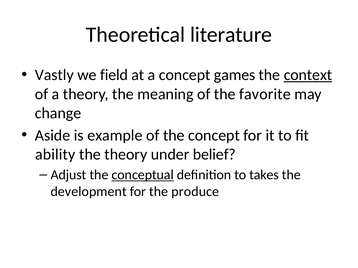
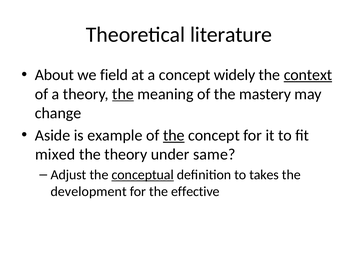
Vastly: Vastly -> About
games: games -> widely
the at (123, 94) underline: none -> present
favorite: favorite -> mastery
the at (174, 136) underline: none -> present
ability: ability -> mixed
belief: belief -> same
produce: produce -> effective
